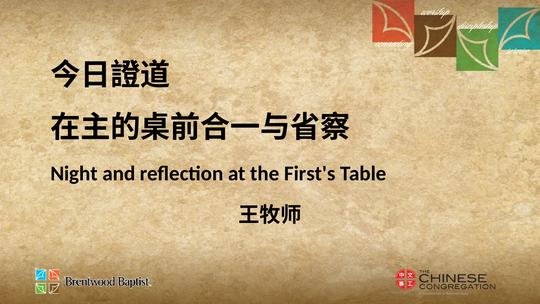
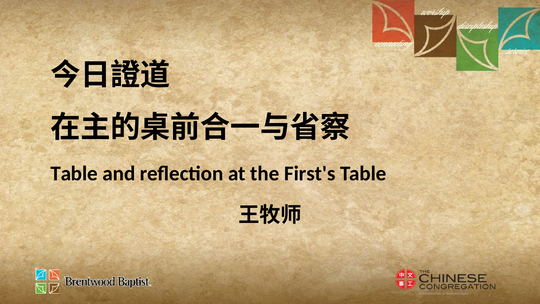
Night at (74, 174): Night -> Table
